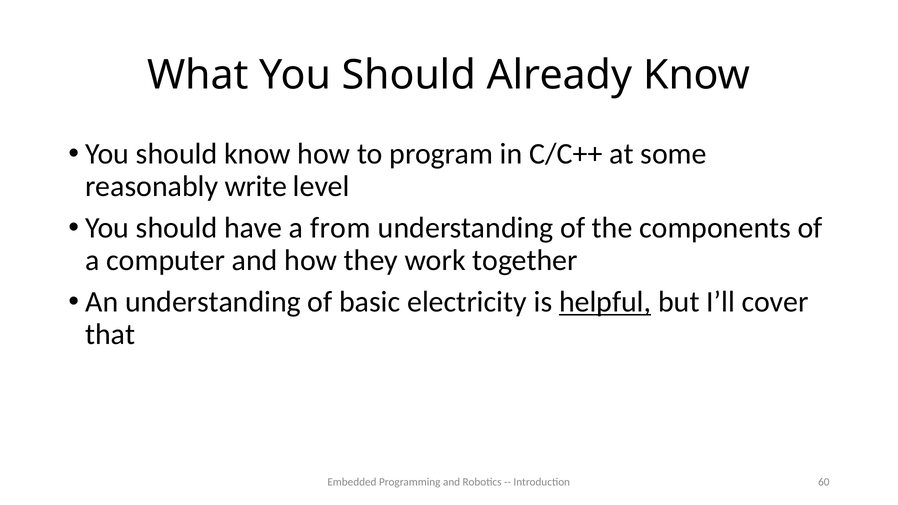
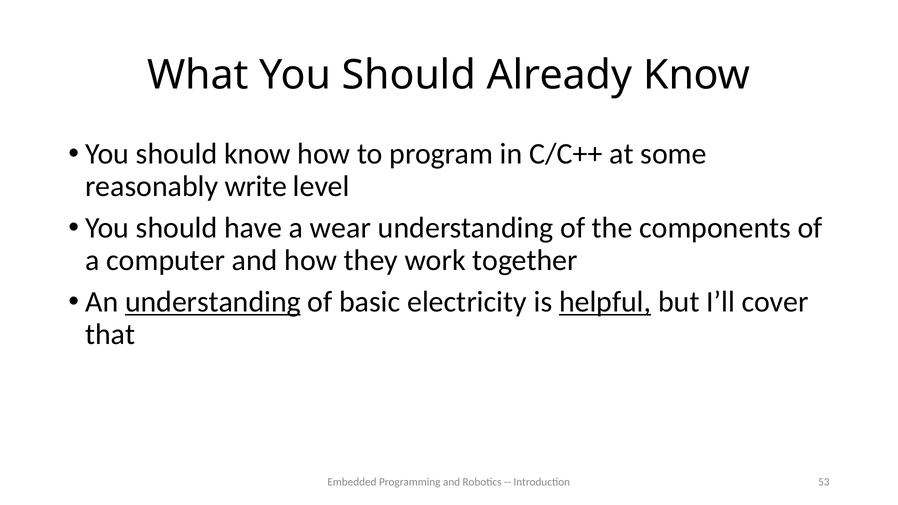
from: from -> wear
understanding at (213, 302) underline: none -> present
60: 60 -> 53
